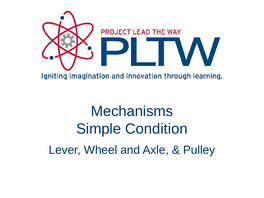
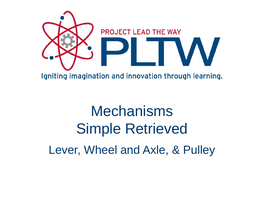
Condition: Condition -> Retrieved
